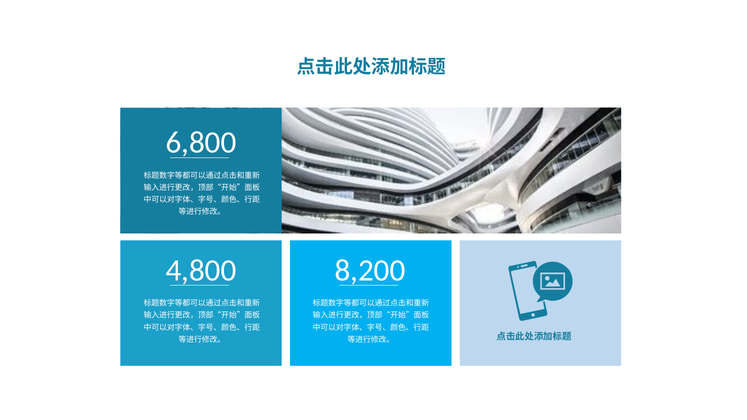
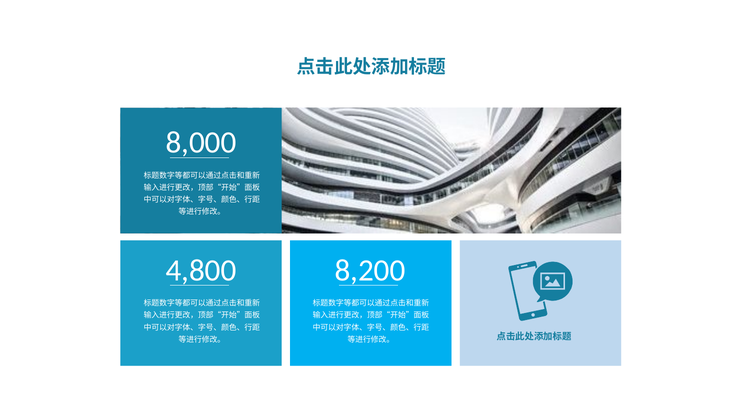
6,800: 6,800 -> 8,000
